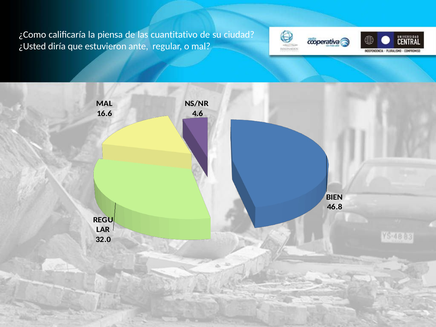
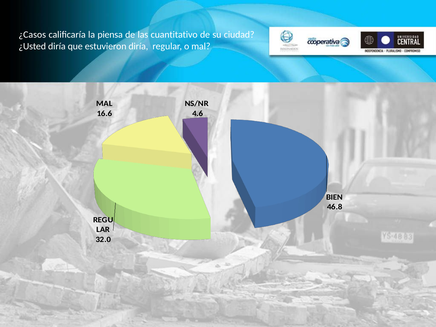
¿Como: ¿Como -> ¿Casos
estuvieron ante: ante -> diría
